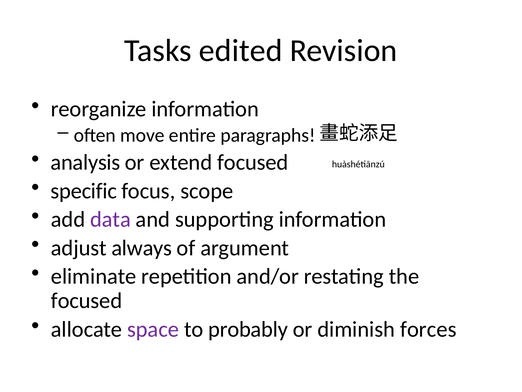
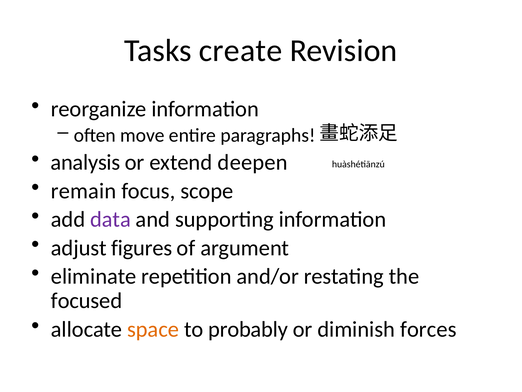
edited: edited -> create
extend focused: focused -> deepen
specific: specific -> remain
always: always -> figures
space colour: purple -> orange
